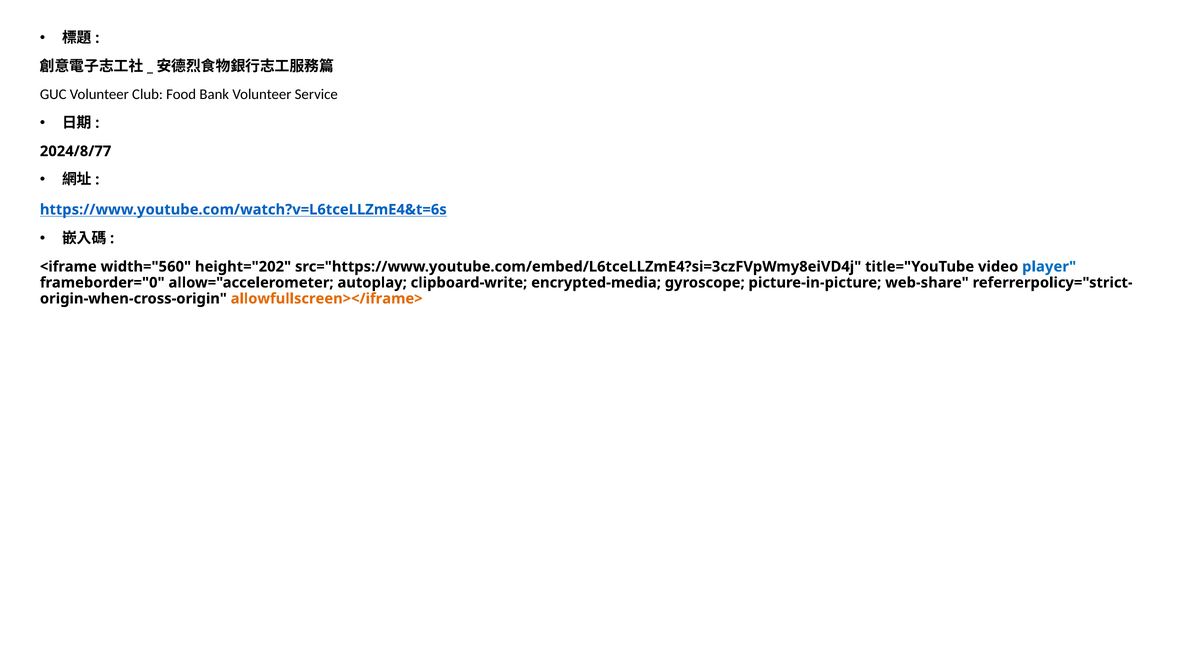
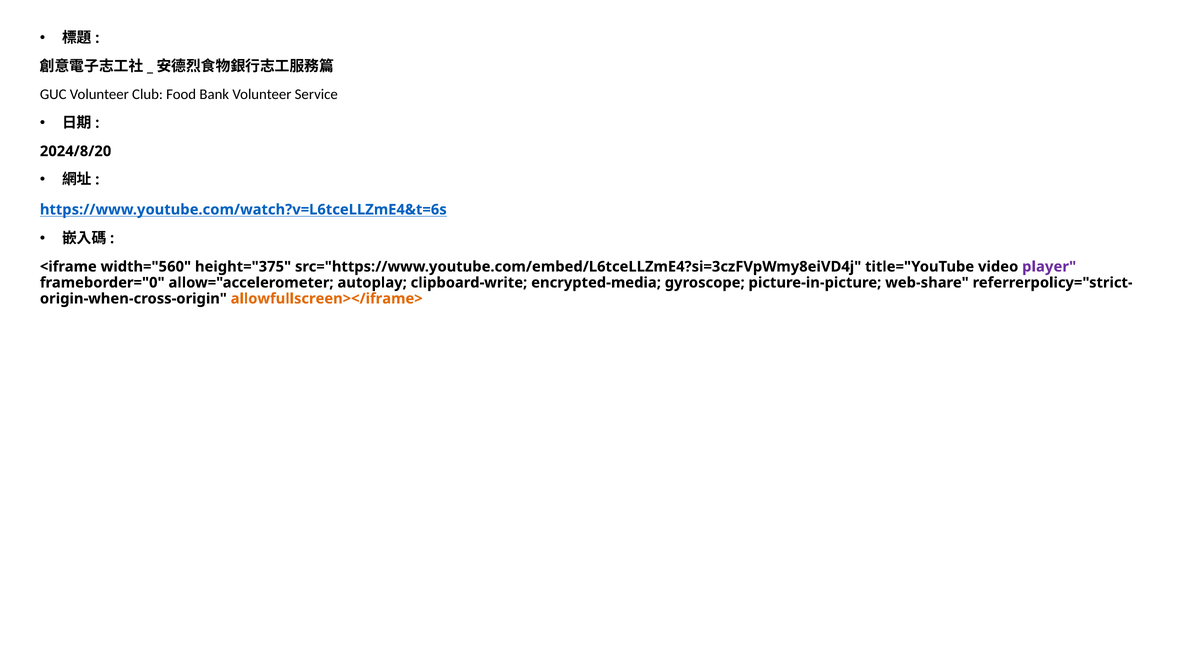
2024/8/77: 2024/8/77 -> 2024/8/20
height="202: height="202 -> height="375
player colour: blue -> purple
